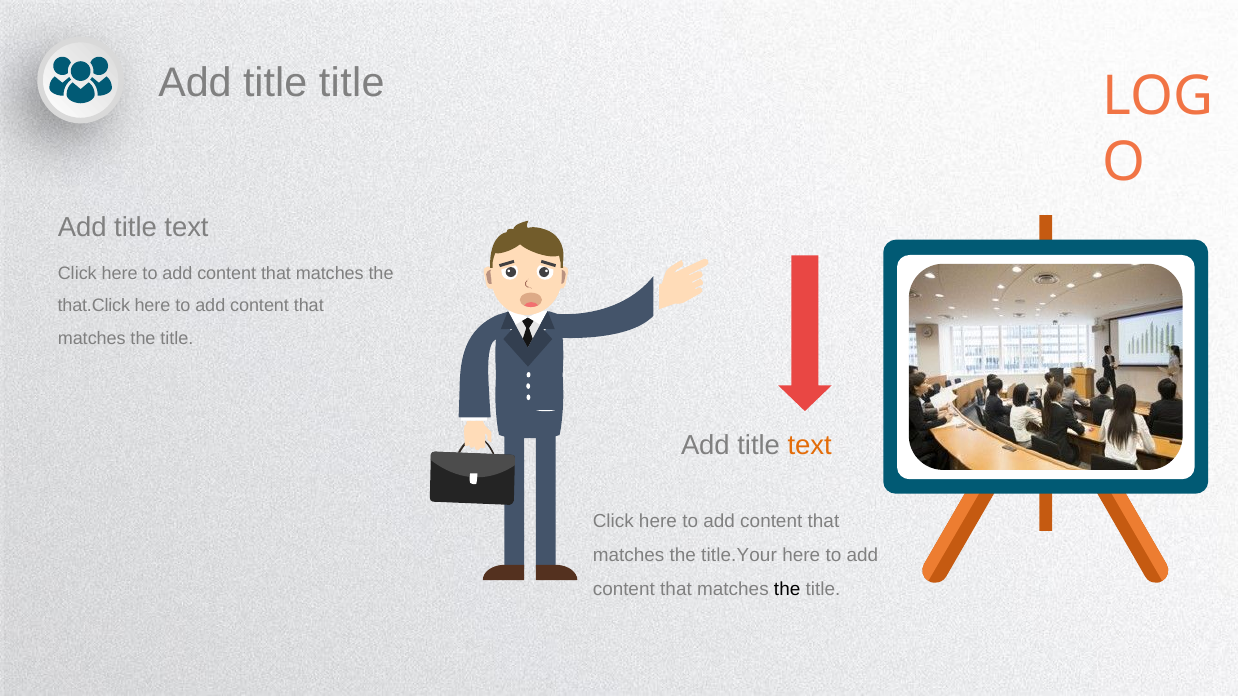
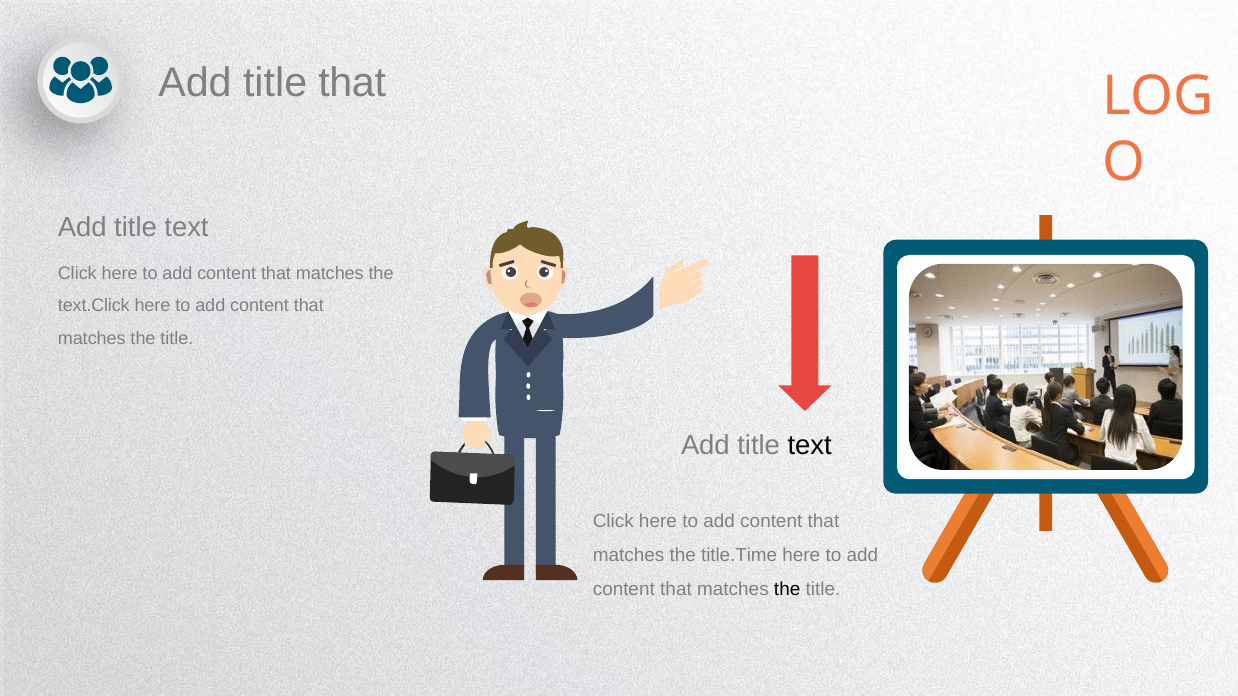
title title: title -> that
that.Click: that.Click -> text.Click
text at (810, 446) colour: orange -> black
title.Your: title.Your -> title.Time
